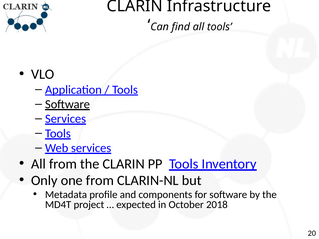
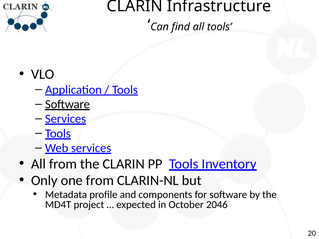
2018: 2018 -> 2046
